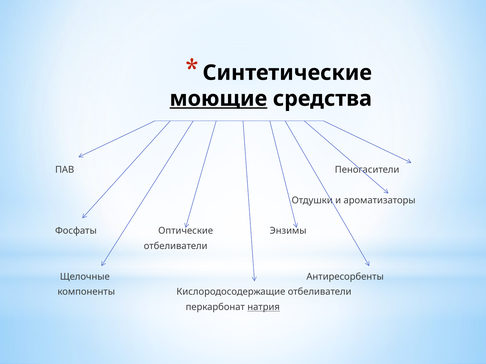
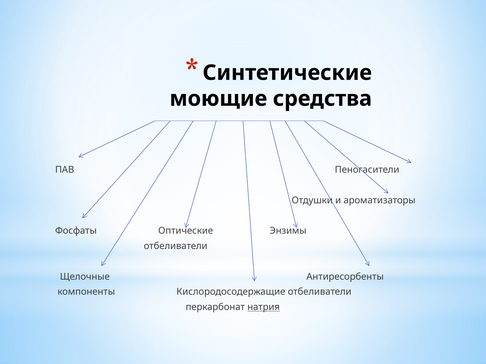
моющие underline: present -> none
